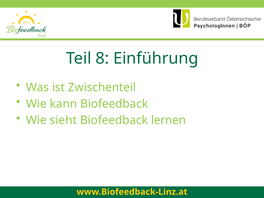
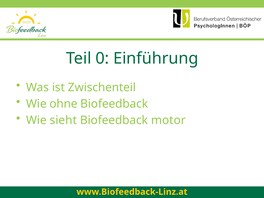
8: 8 -> 0
kann: kann -> ohne
lernen: lernen -> motor
